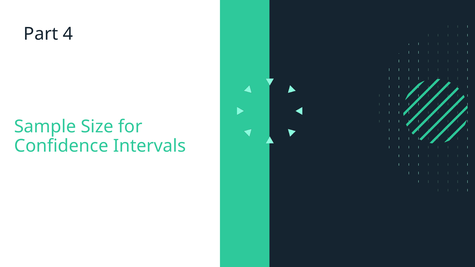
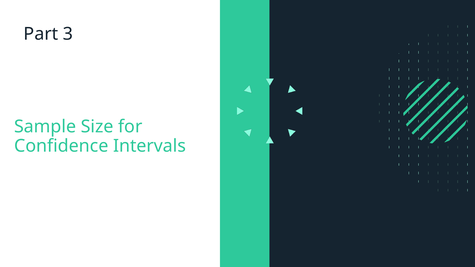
4: 4 -> 3
